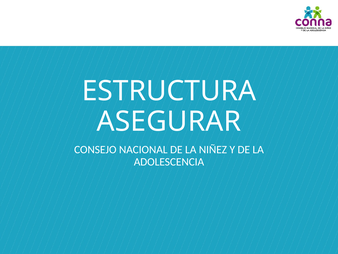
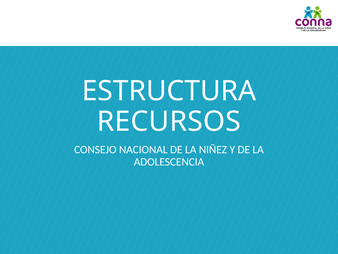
ASEGURAR: ASEGURAR -> RECURSOS
